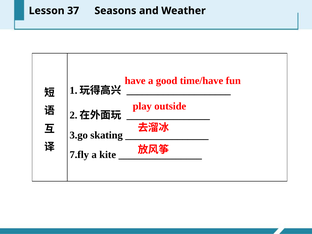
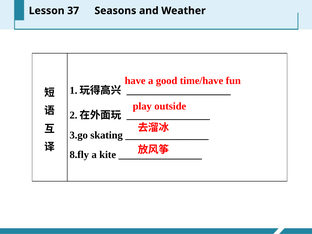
7.fly: 7.fly -> 8.fly
